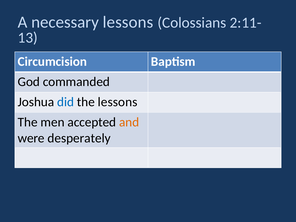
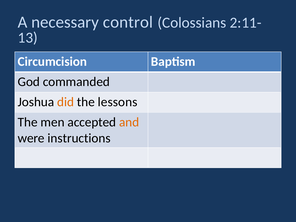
necessary lessons: lessons -> control
did colour: blue -> orange
desperately: desperately -> instructions
